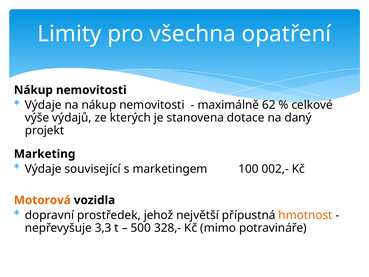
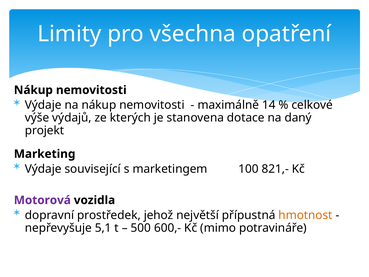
62: 62 -> 14
002,-: 002,- -> 821,-
Motorová colour: orange -> purple
3,3: 3,3 -> 5,1
328,-: 328,- -> 600,-
